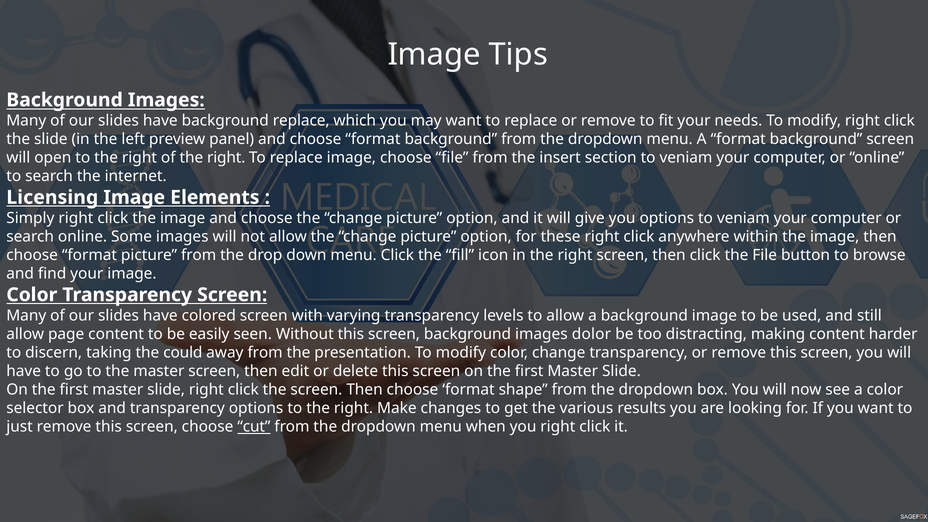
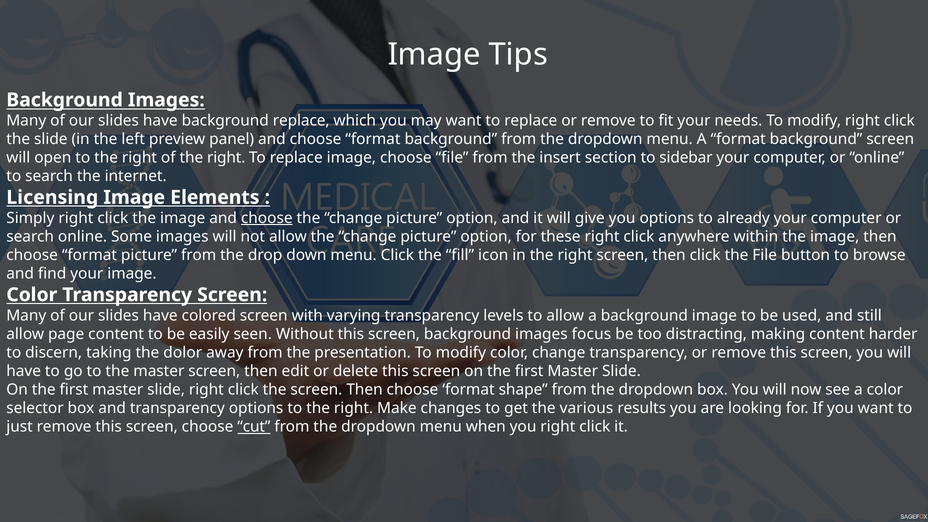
section to veniam: veniam -> sidebar
choose at (267, 218) underline: none -> present
options to veniam: veniam -> already
dolor: dolor -> focus
could: could -> dolor
